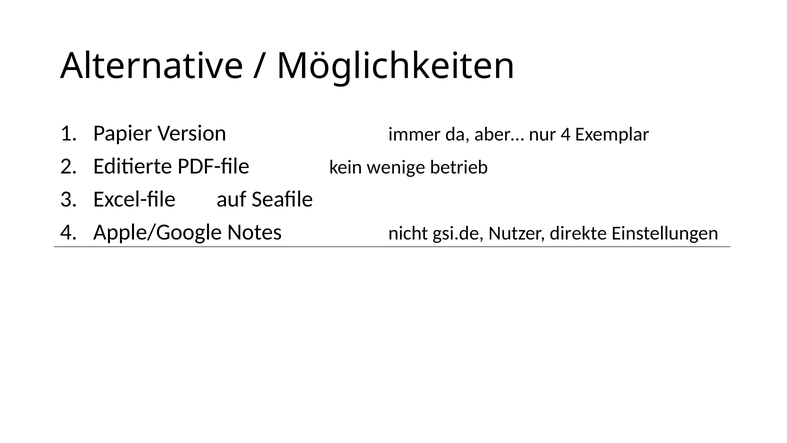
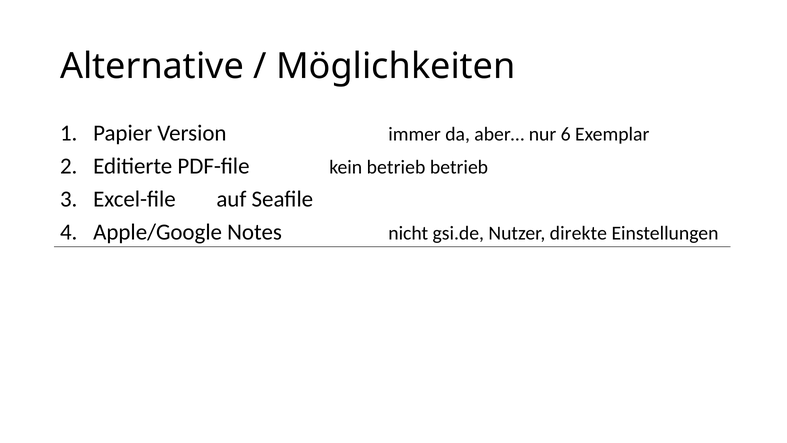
nur 4: 4 -> 6
kein wenige: wenige -> betrieb
